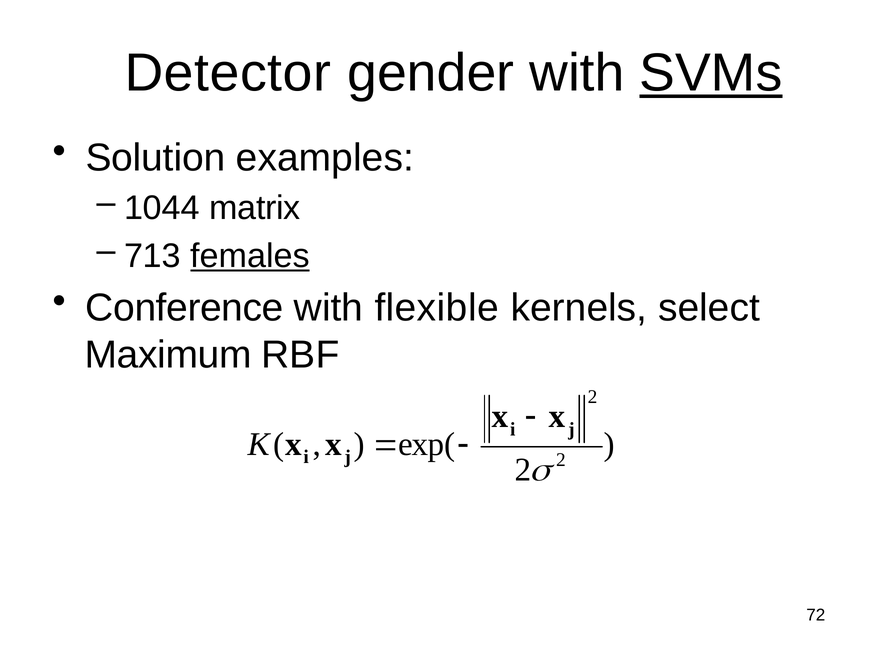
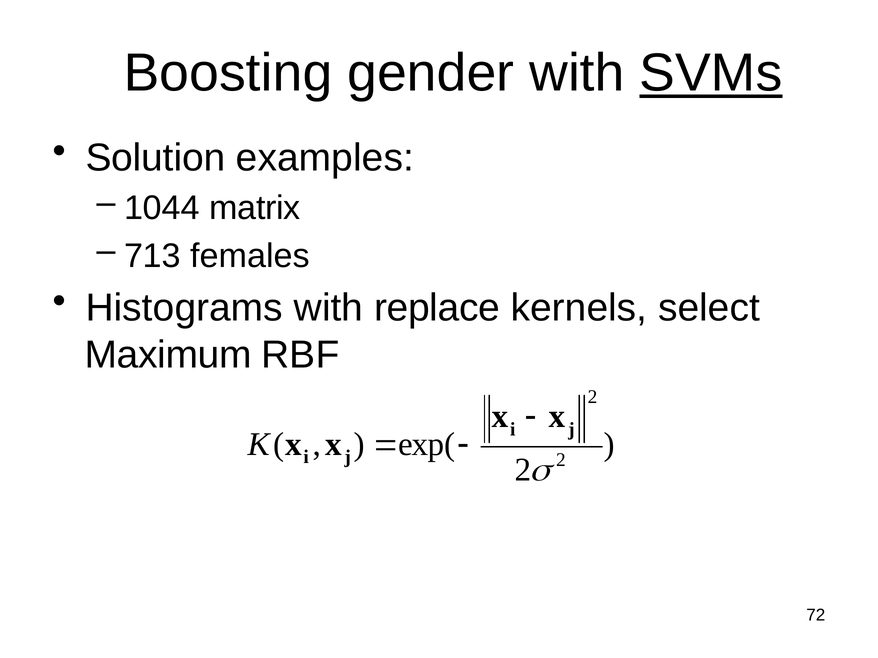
Detector: Detector -> Boosting
females underline: present -> none
Conference: Conference -> Histograms
flexible: flexible -> replace
